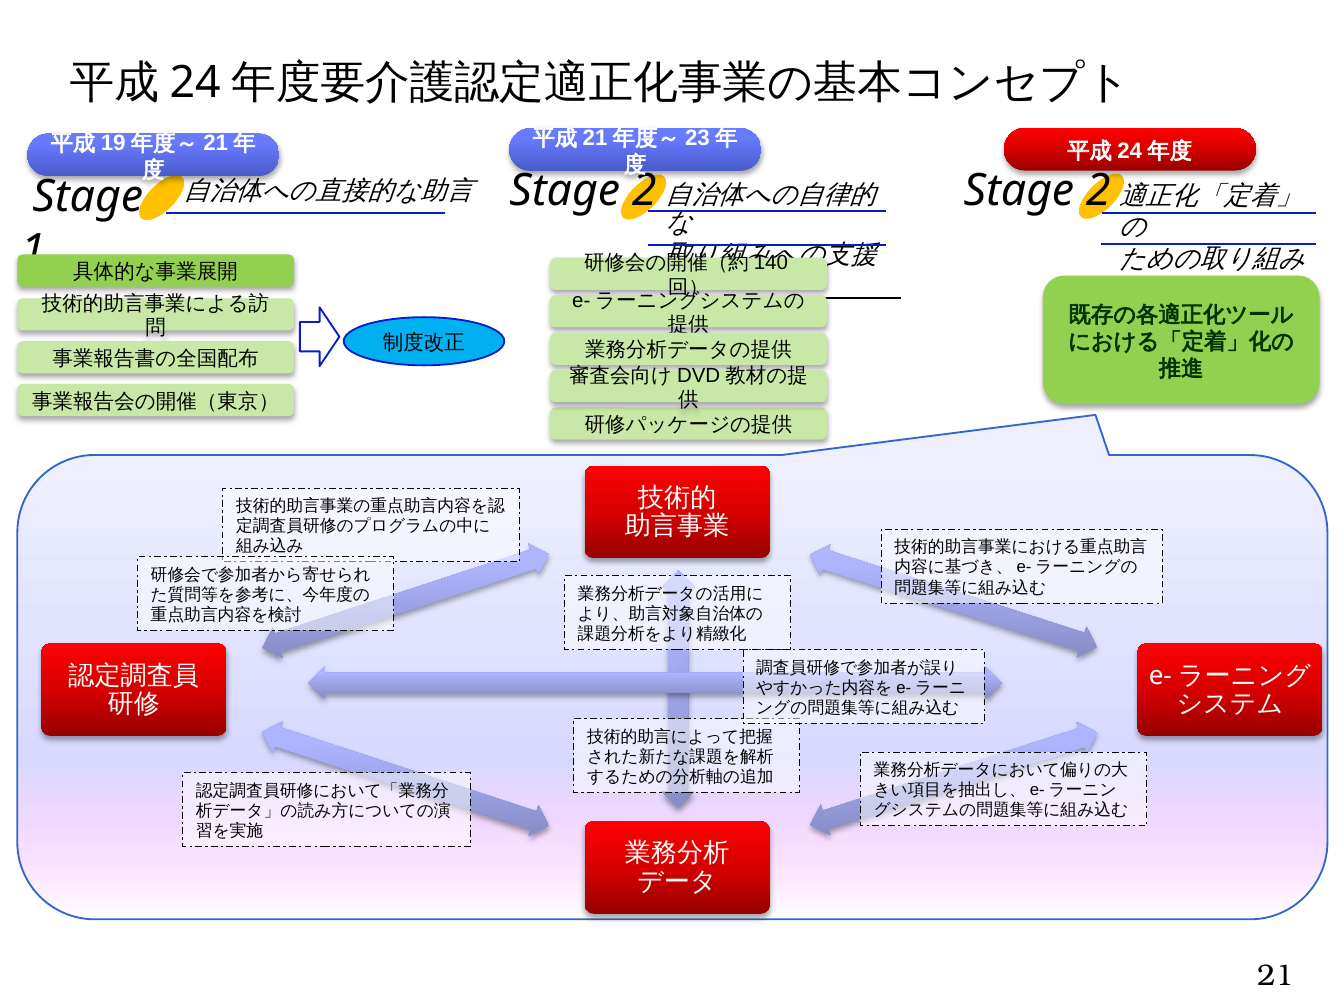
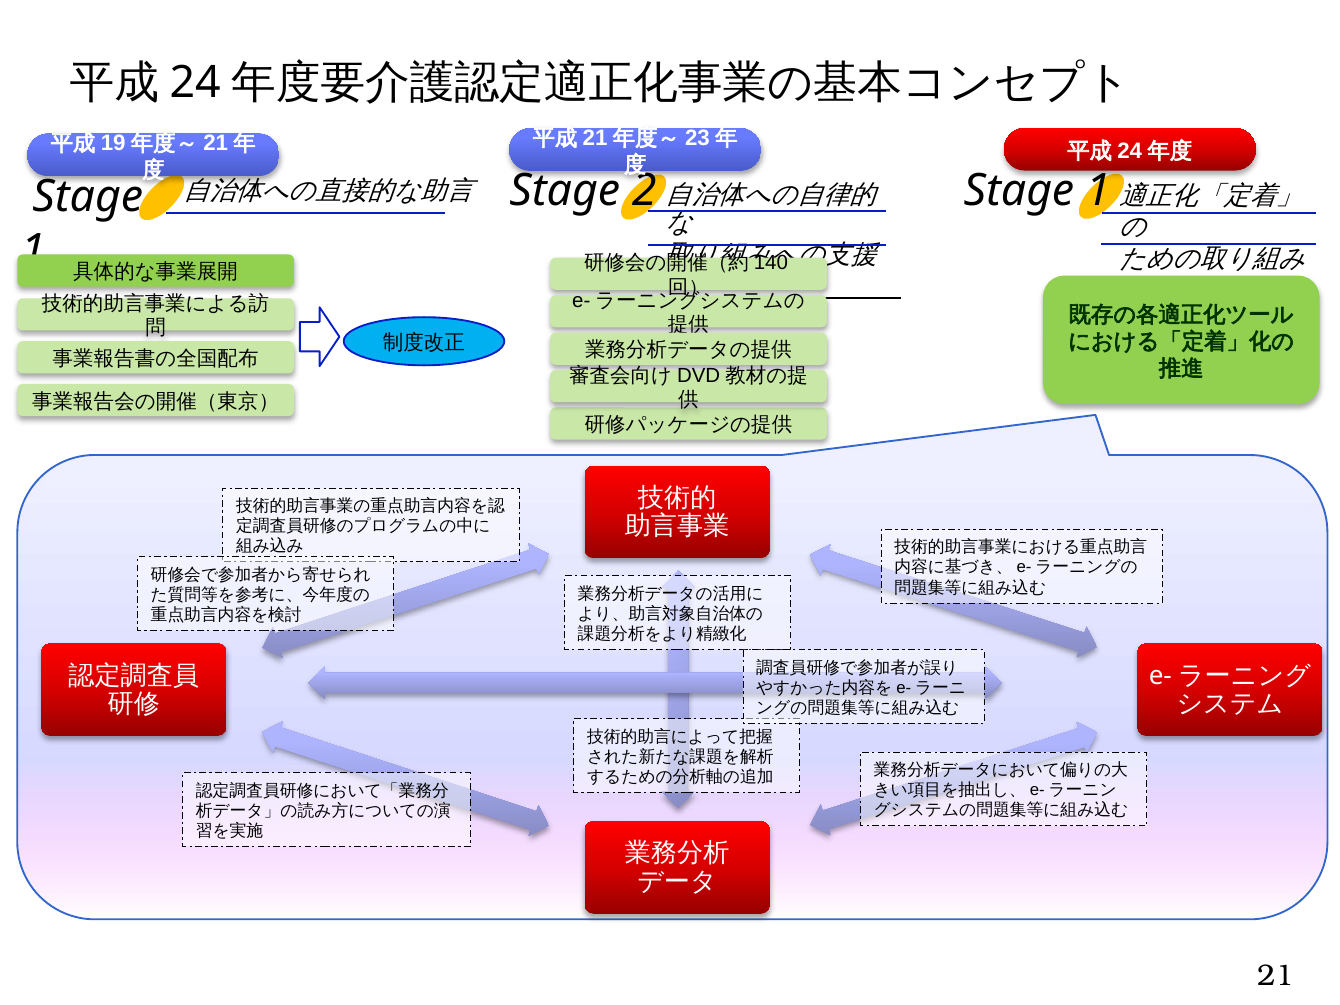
2 at (1098, 191): 2 -> 1
